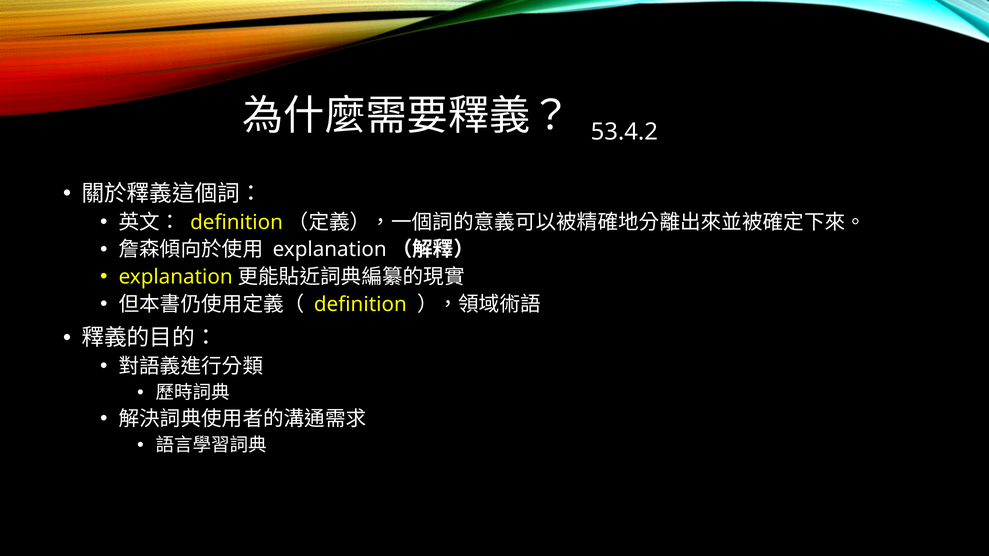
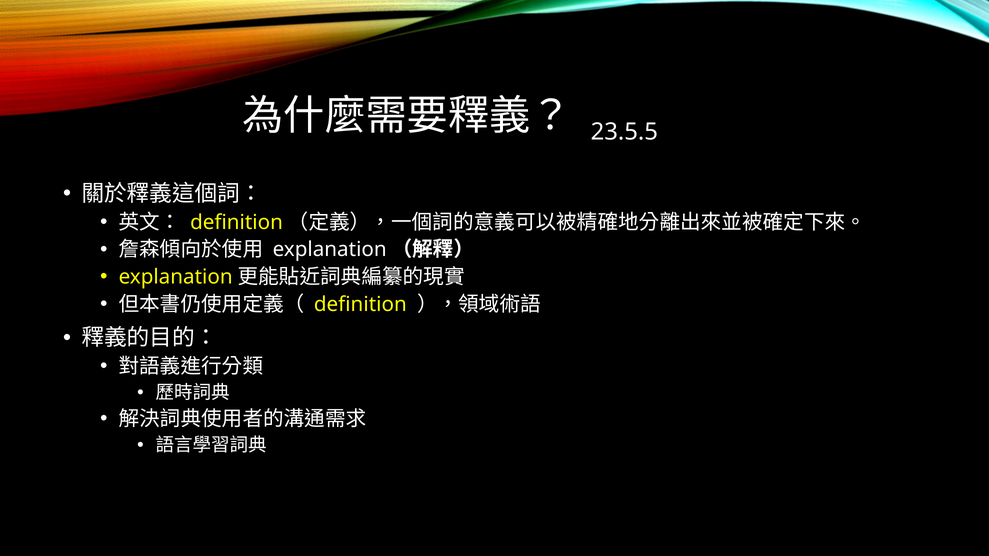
53.4.2: 53.4.2 -> 23.5.5
